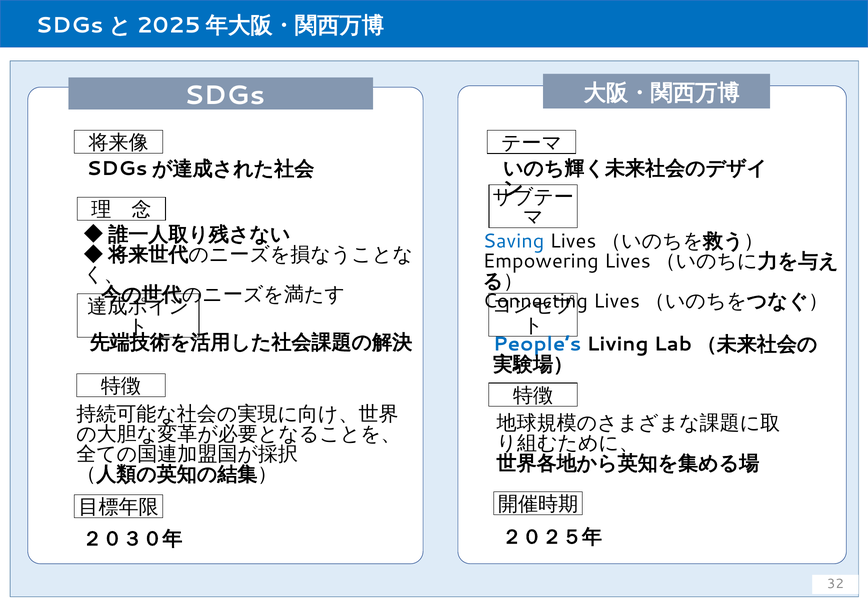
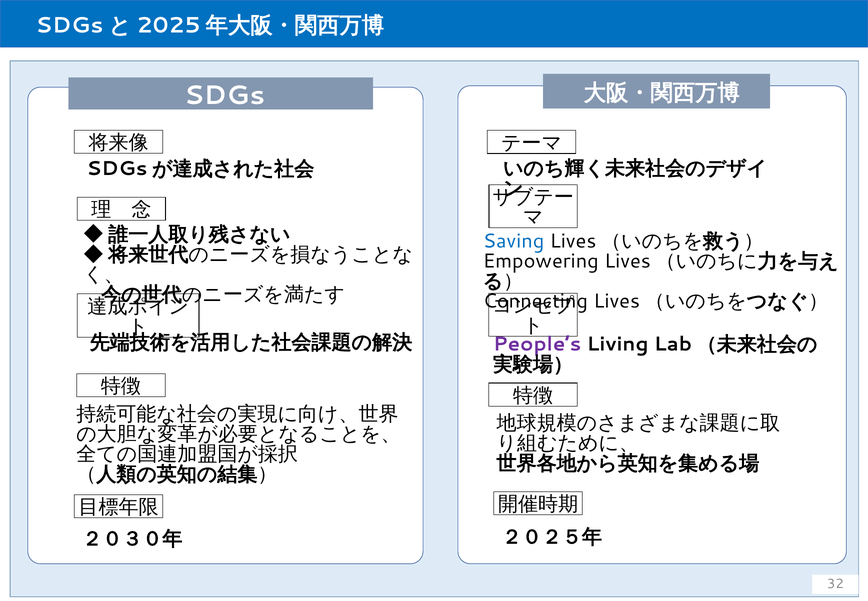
People’s colour: blue -> purple
